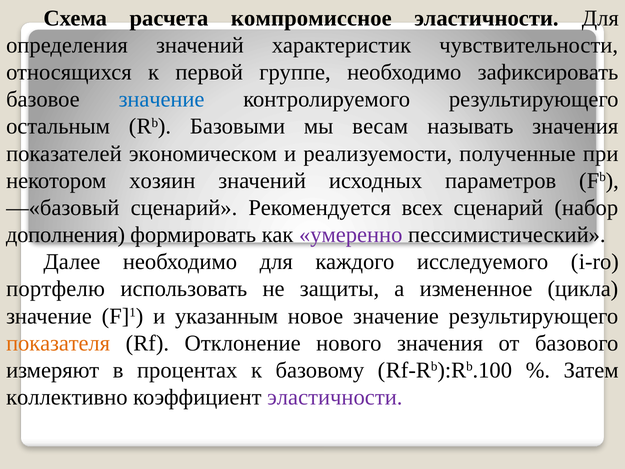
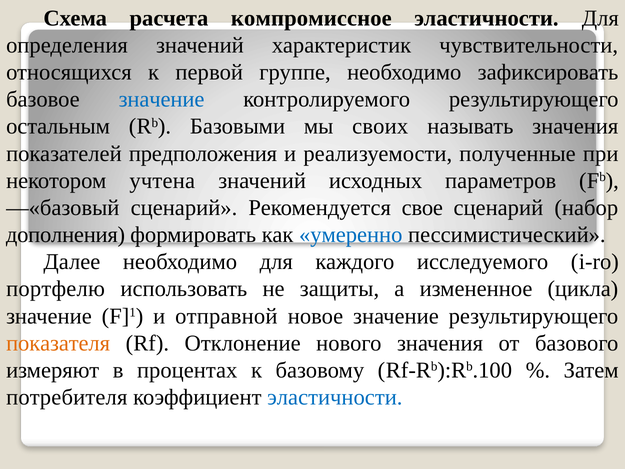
весам: весам -> своих
экономическом: экономическом -> предположения
хозяин: хозяин -> учтена
всех: всех -> свое
умеренно colour: purple -> blue
указанным: указанным -> отправной
коллективно: коллективно -> потребителя
эластичности at (335, 397) colour: purple -> blue
